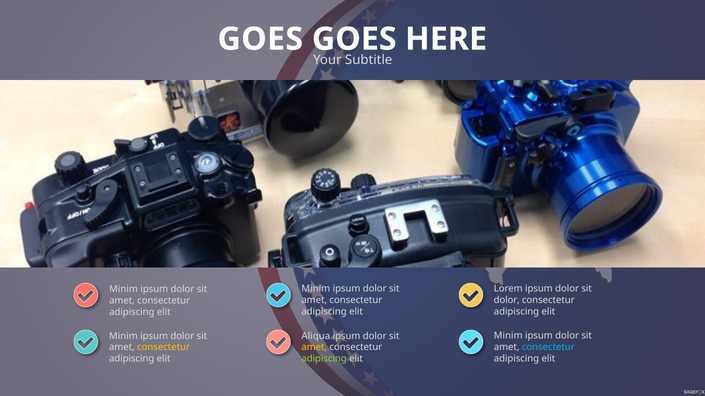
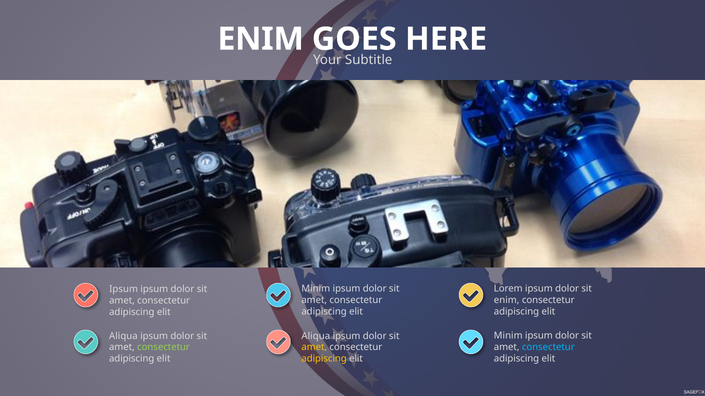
GOES at (260, 39): GOES -> ENIM
Minim at (124, 289): Minim -> Ipsum
dolor at (507, 301): dolor -> enim
Minim at (123, 336): Minim -> Aliqua
consectetur at (164, 348) colour: yellow -> light green
adipiscing at (324, 359) colour: light green -> yellow
